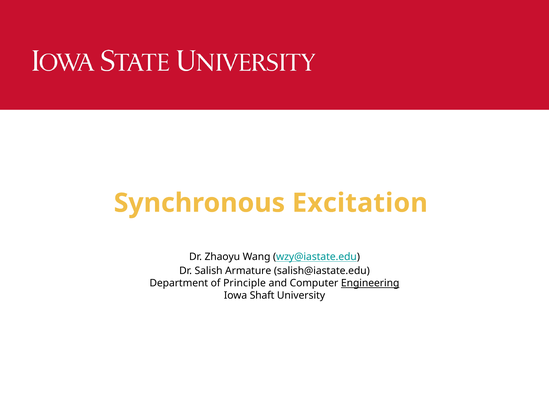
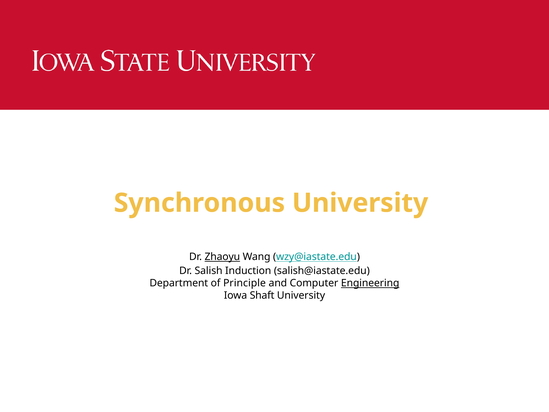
Synchronous Excitation: Excitation -> University
Zhaoyu underline: none -> present
Armature: Armature -> Induction
